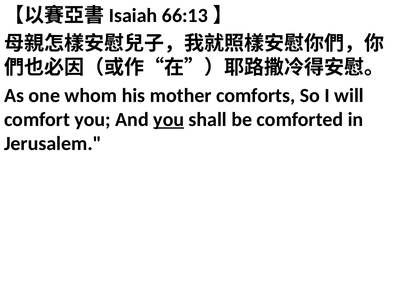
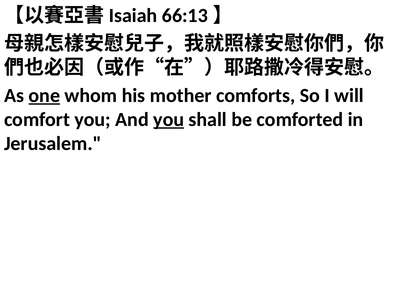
one underline: none -> present
